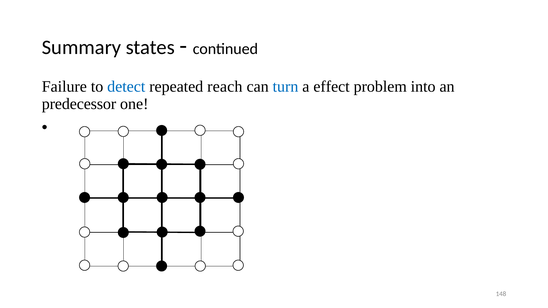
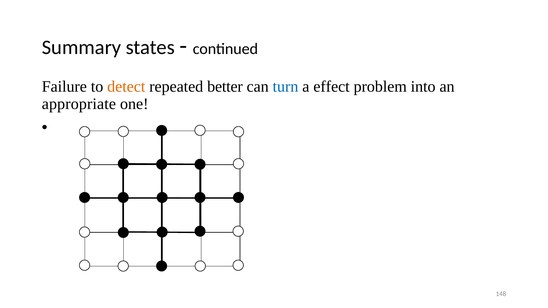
detect colour: blue -> orange
reach: reach -> better
predecessor: predecessor -> appropriate
